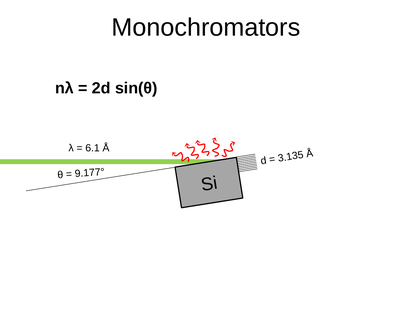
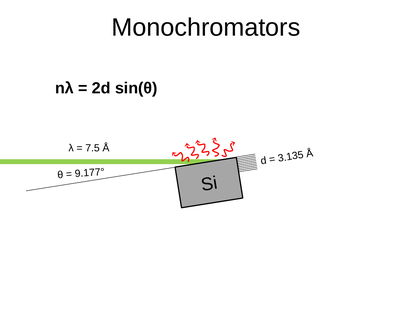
6.1: 6.1 -> 7.5
